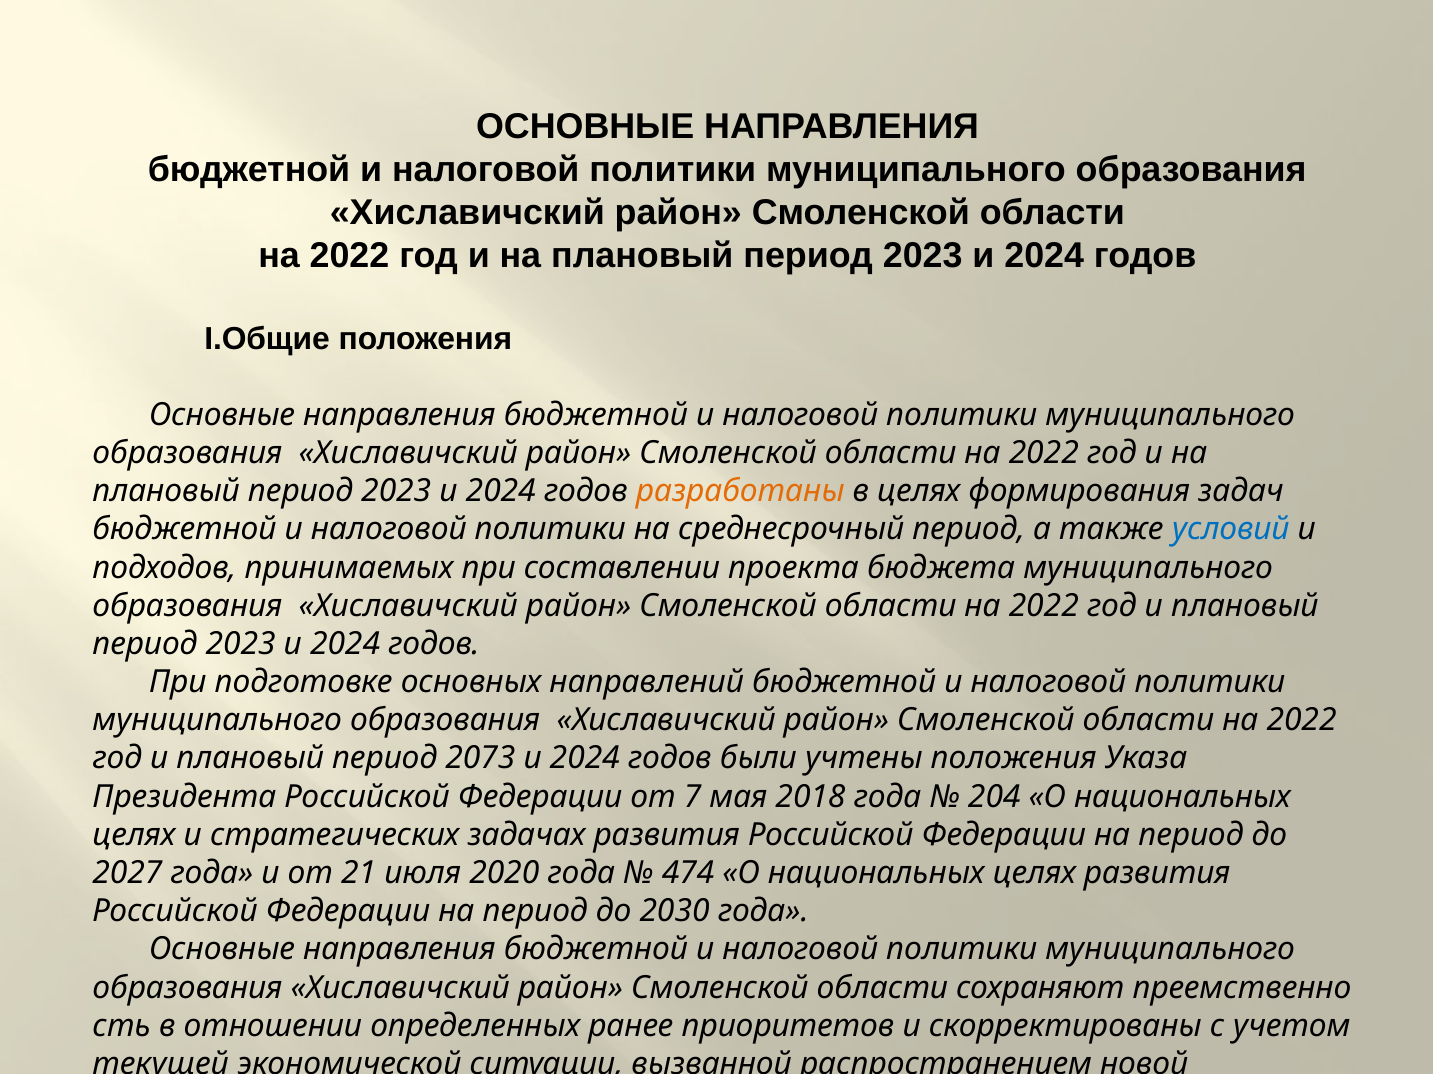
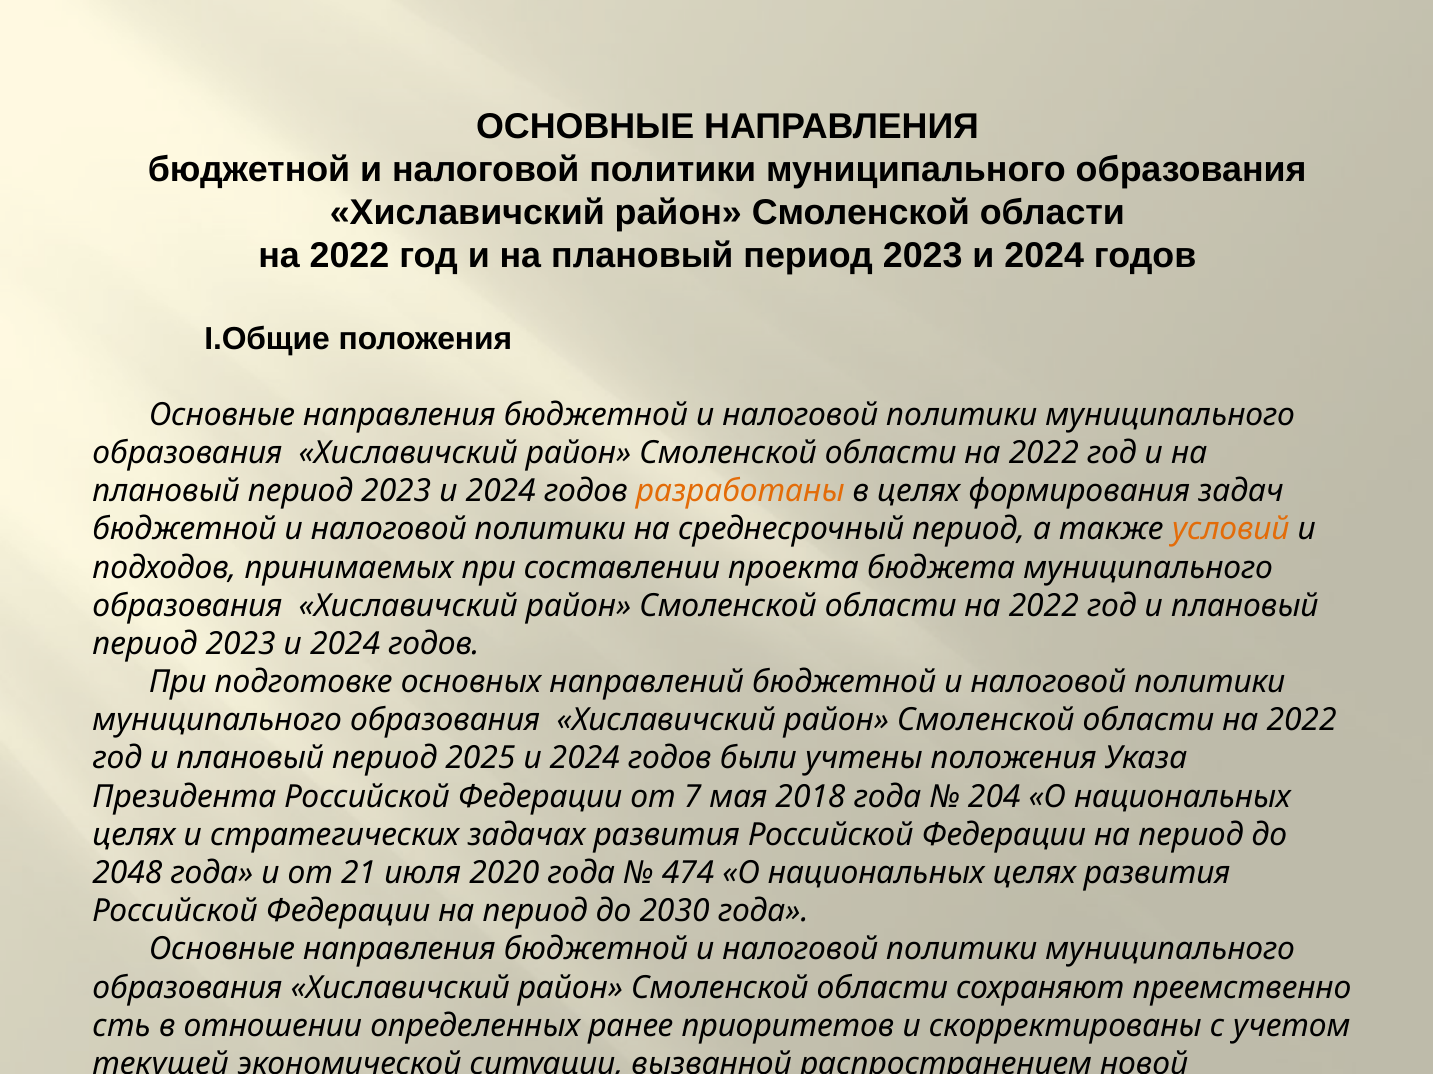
условий colour: blue -> orange
2073: 2073 -> 2025
2027: 2027 -> 2048
